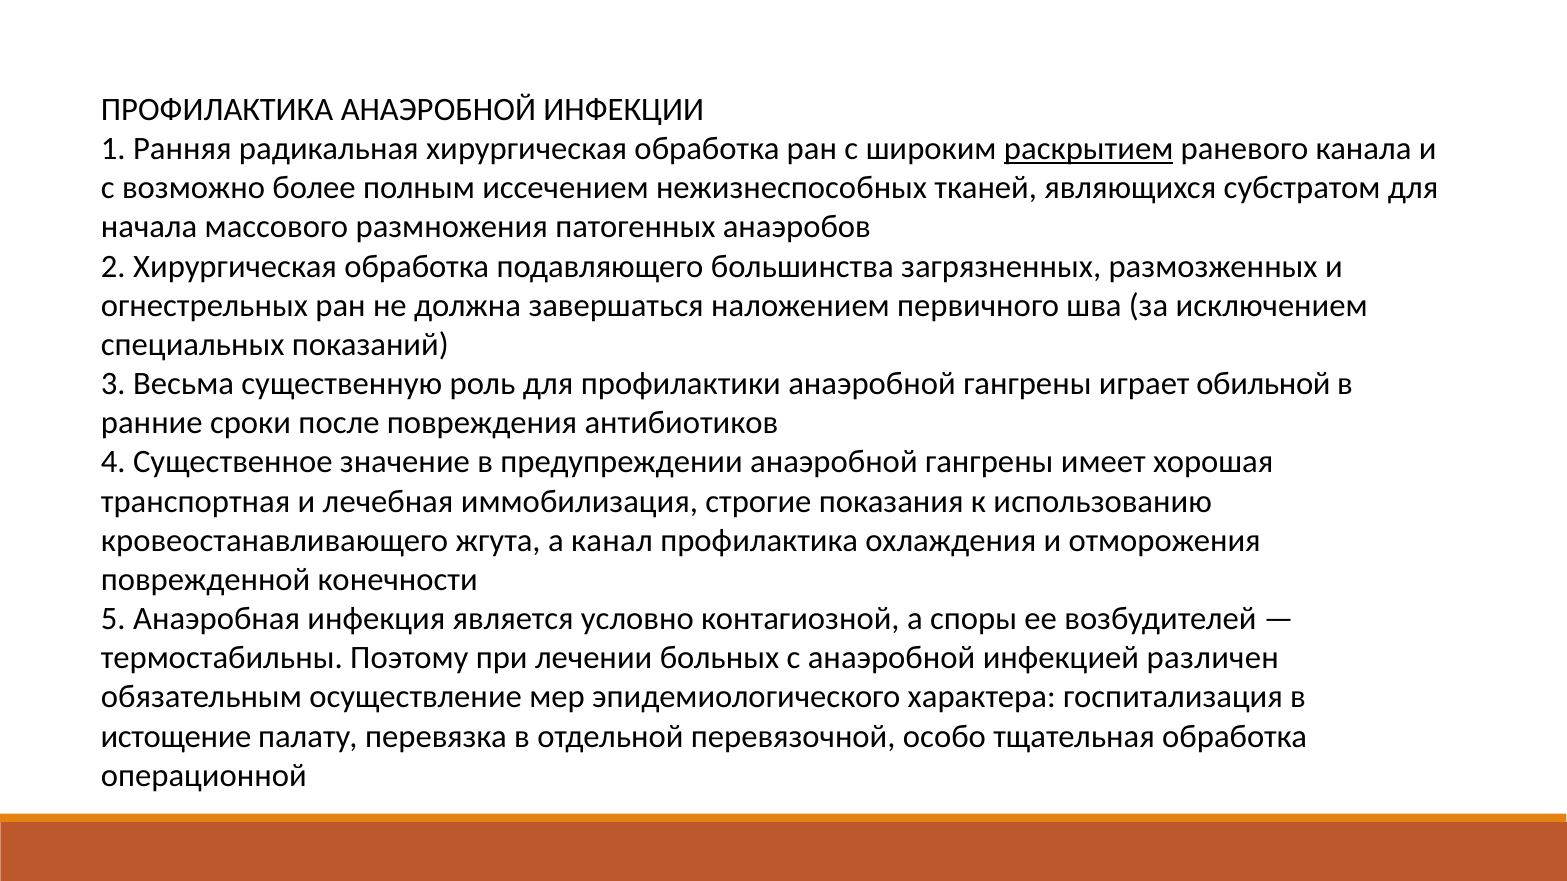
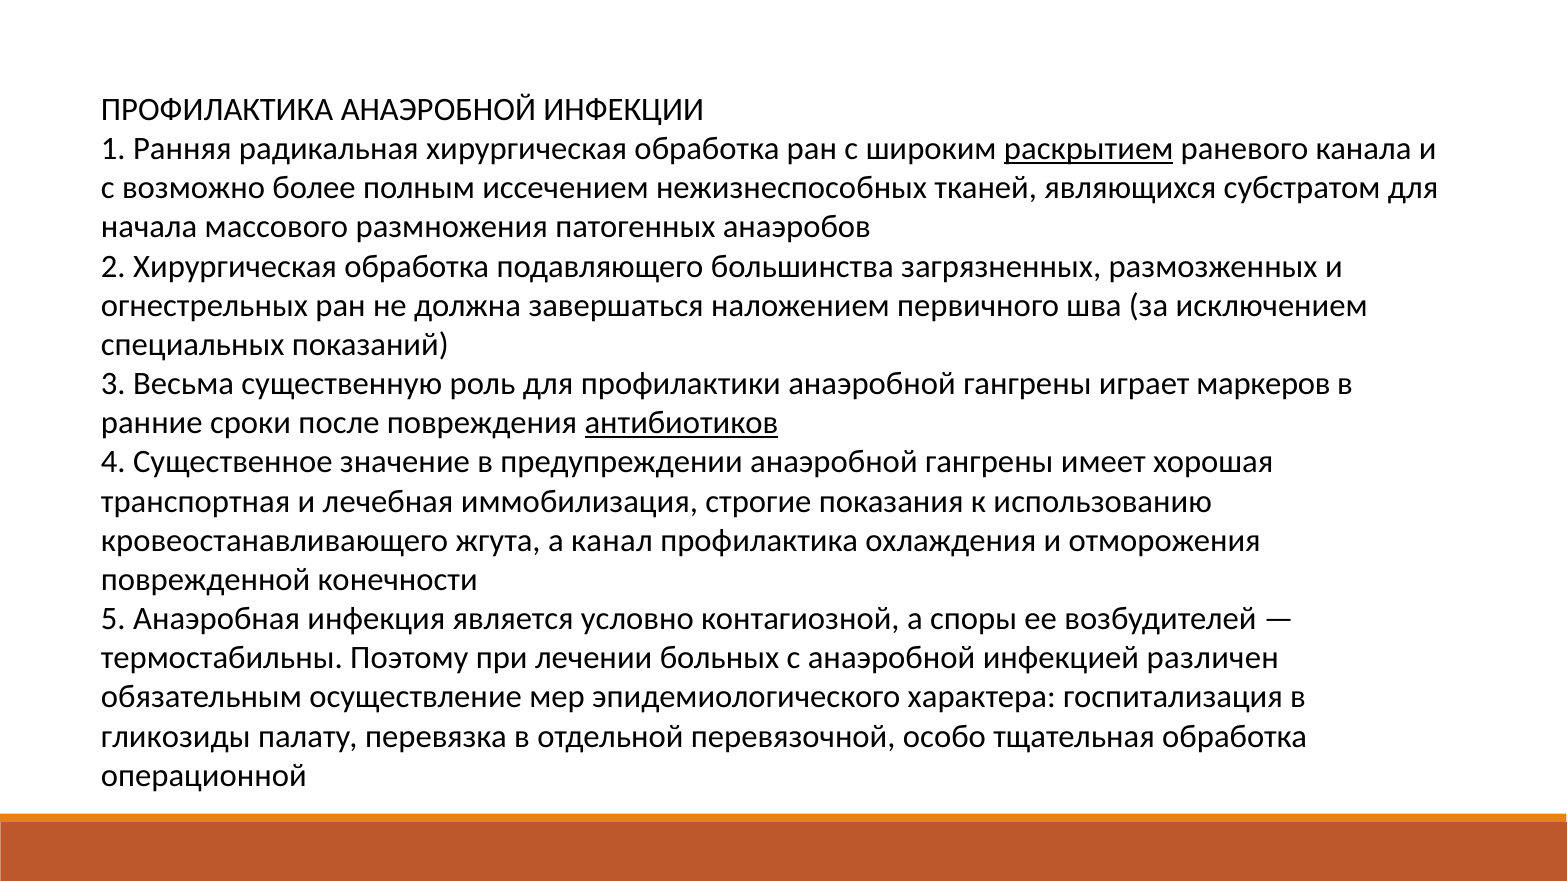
обильной: обильной -> маркеров
антибиотиков underline: none -> present
истощение: истощение -> гликозиды
